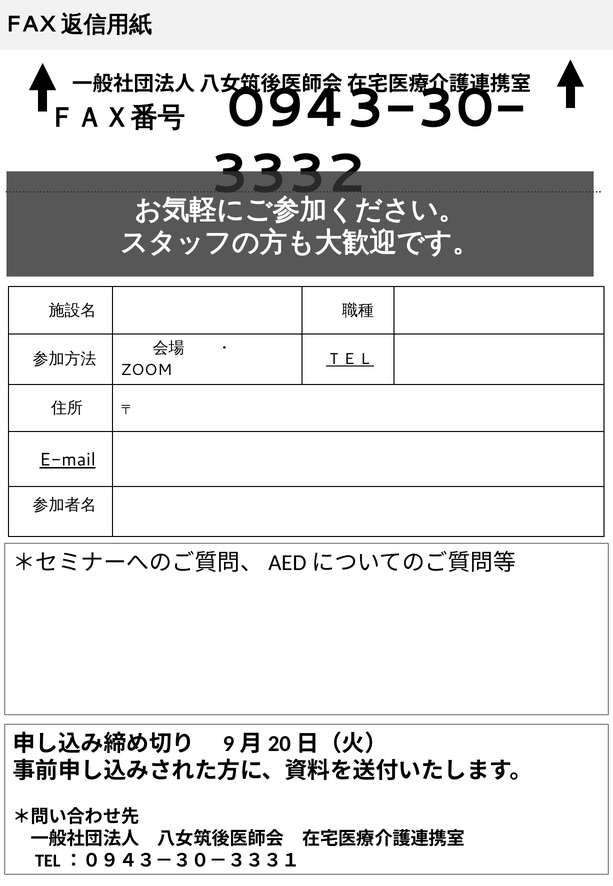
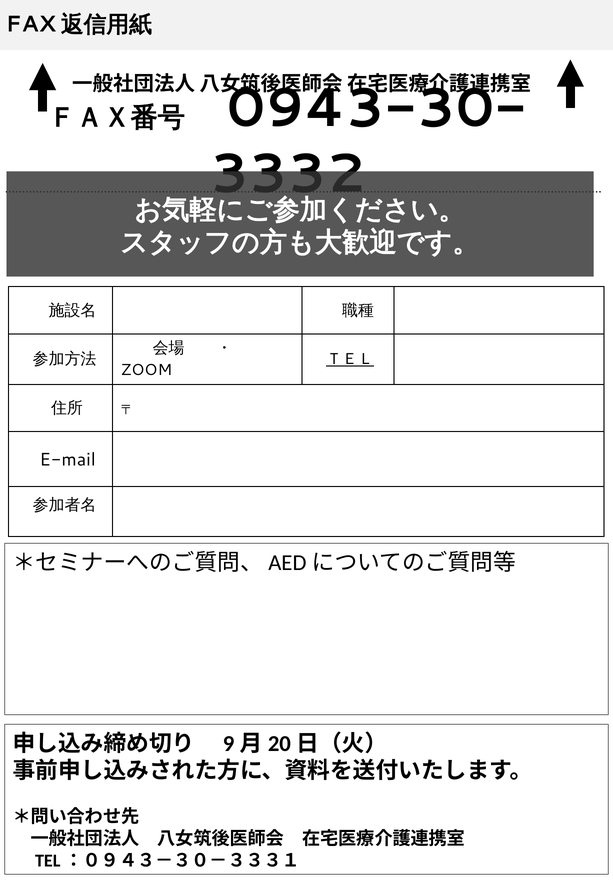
E-mail underline: present -> none
